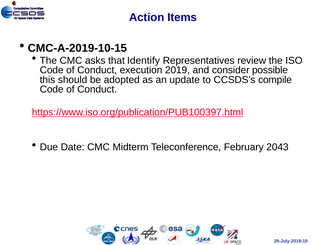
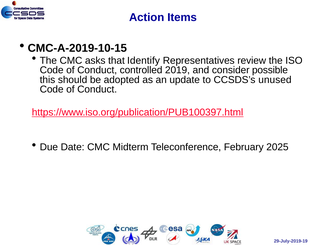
execution: execution -> controlled
compile: compile -> unused
2043: 2043 -> 2025
